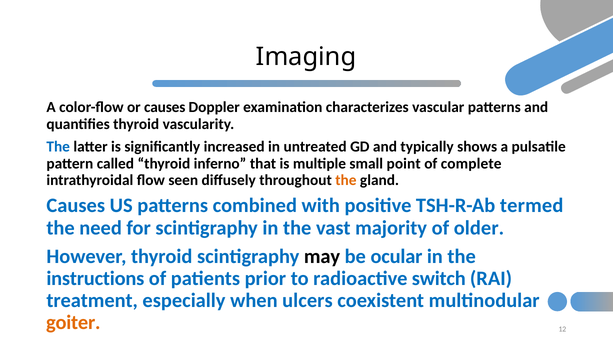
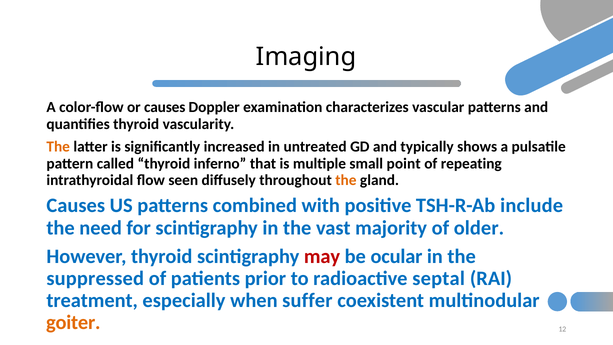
The at (58, 147) colour: blue -> orange
complete: complete -> repeating
termed: termed -> include
may colour: black -> red
instructions: instructions -> suppressed
switch: switch -> septal
ulcers: ulcers -> suffer
